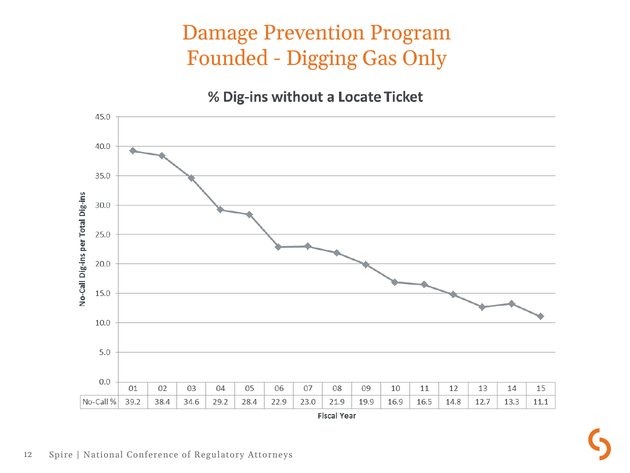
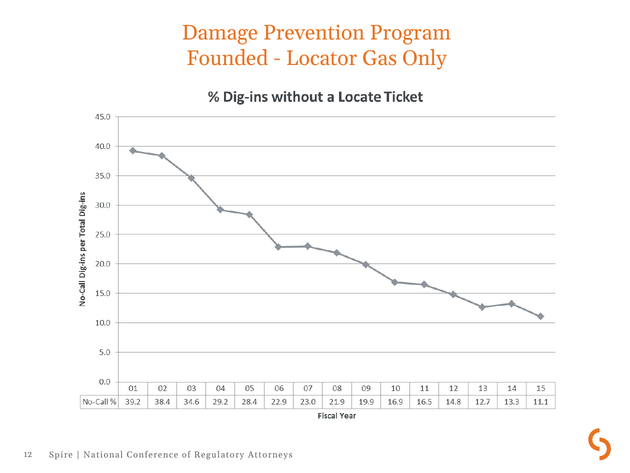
Digging: Digging -> Locator
